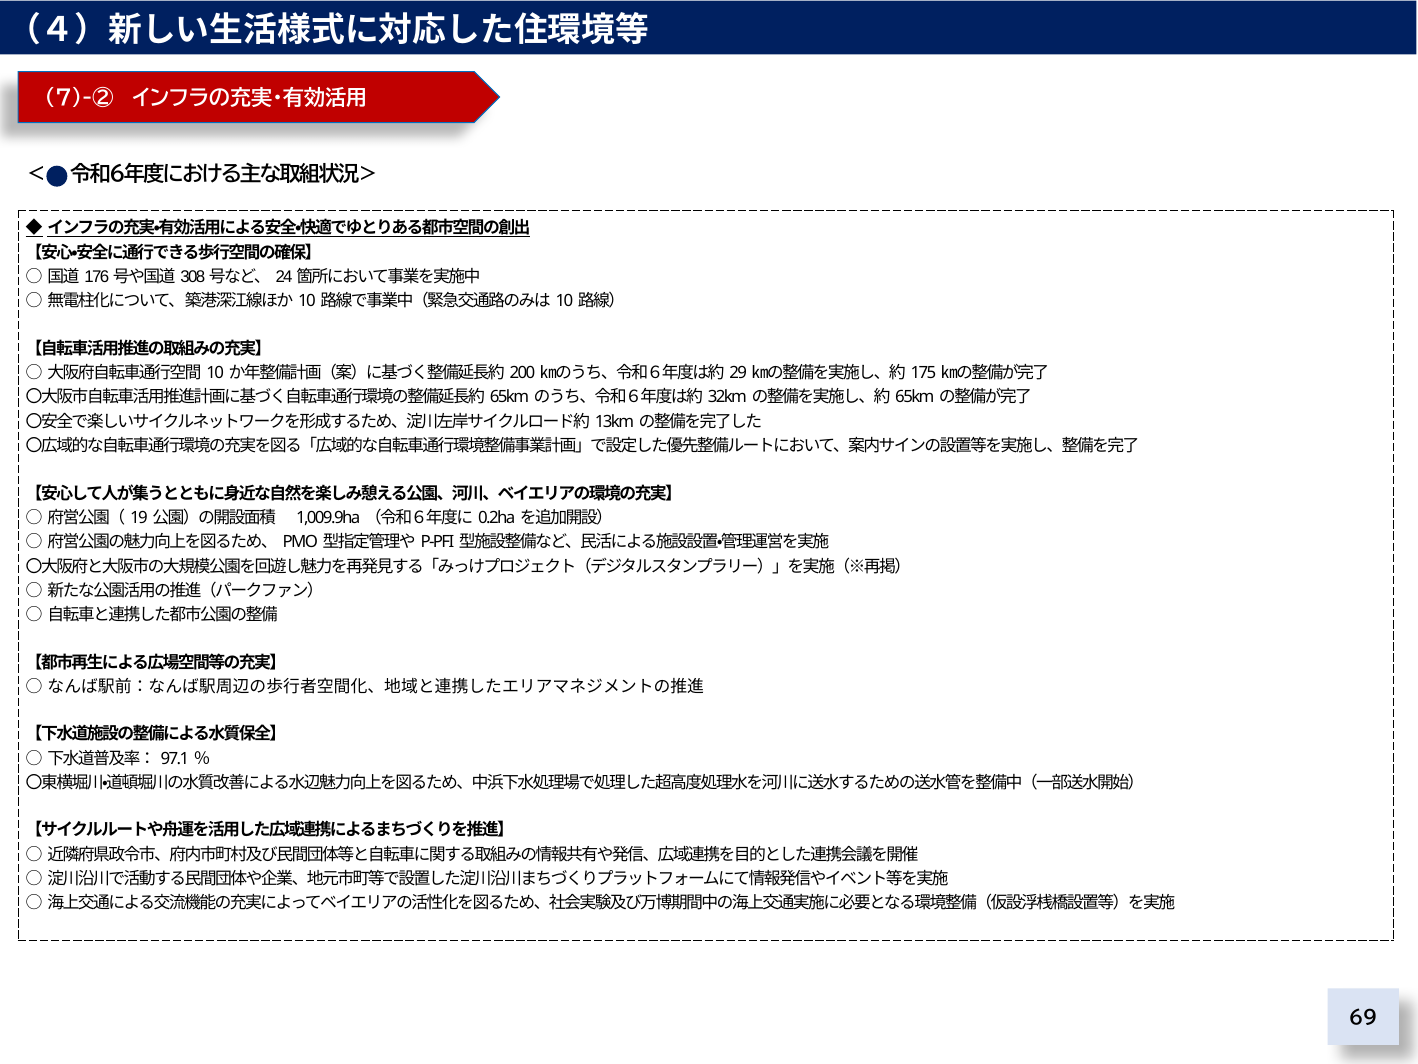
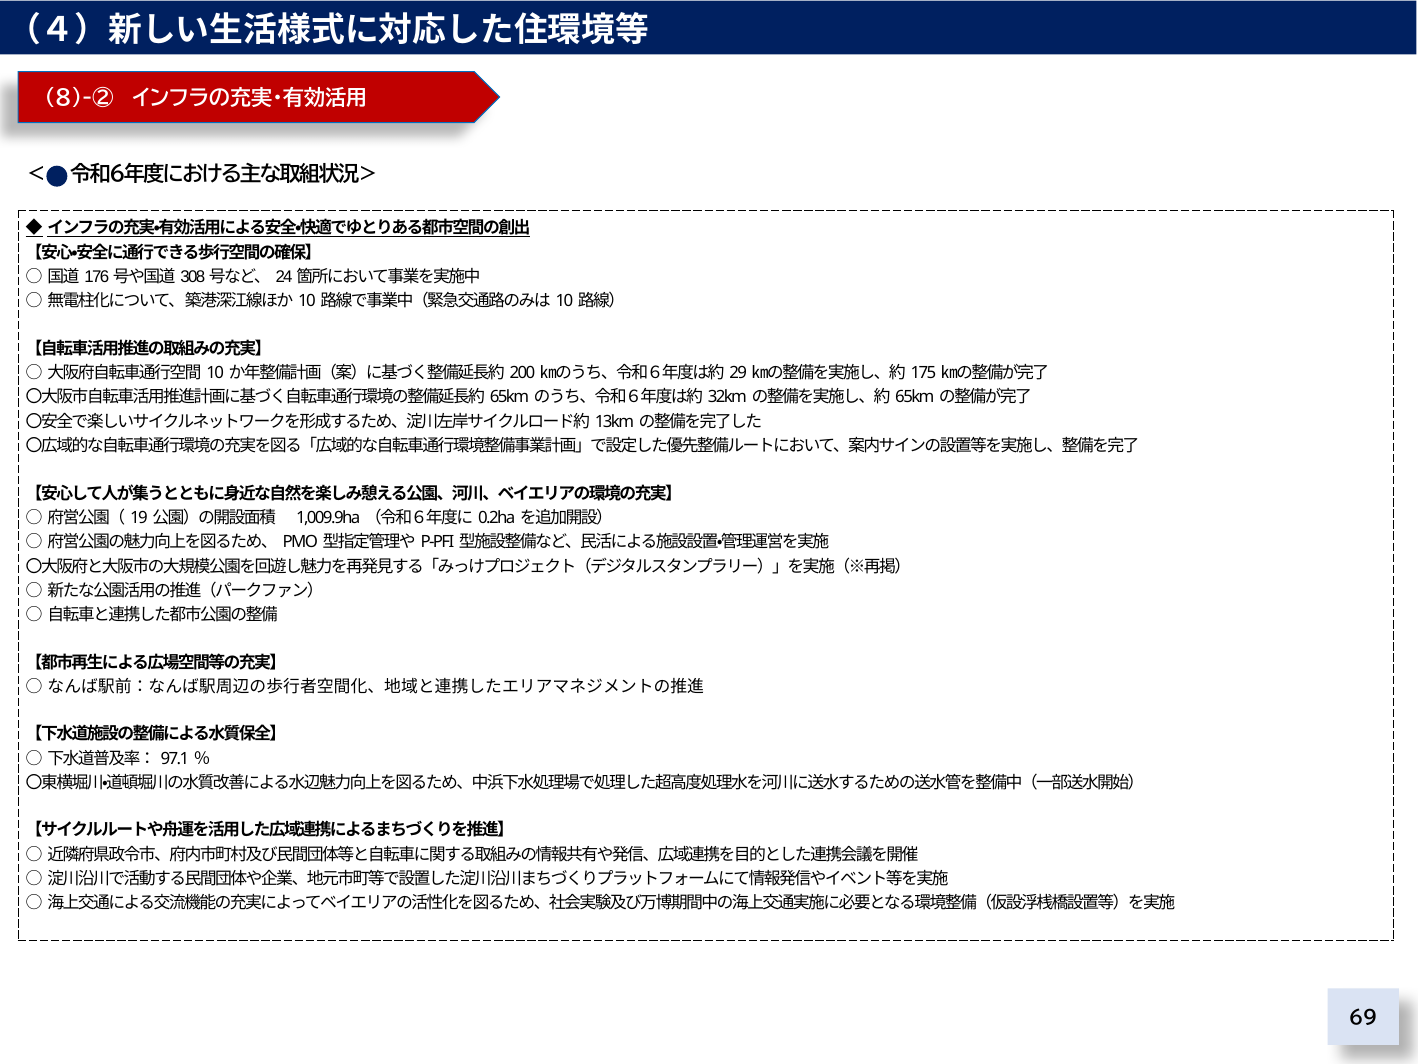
7)-②: 7)-② -> 8)-②
